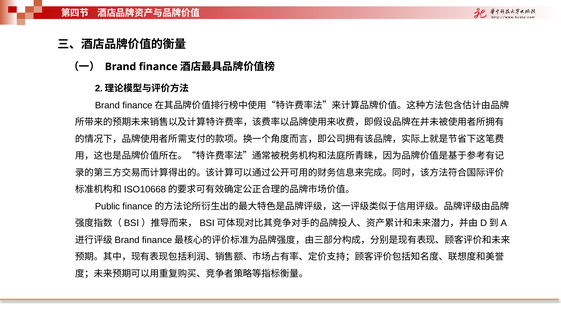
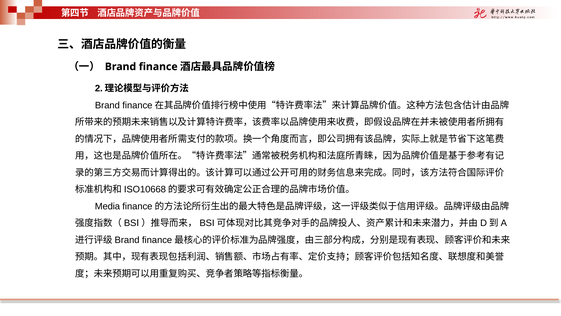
Public: Public -> Media
